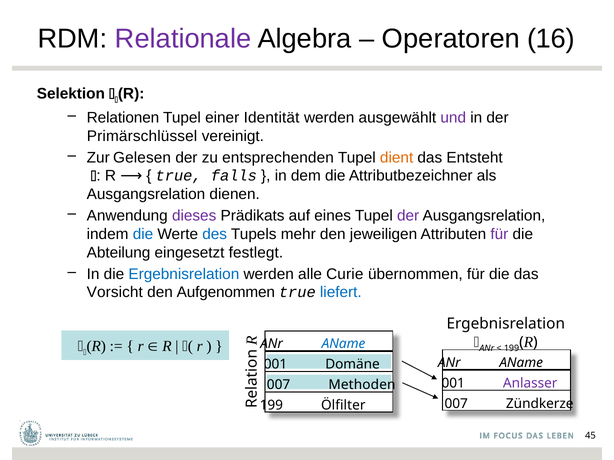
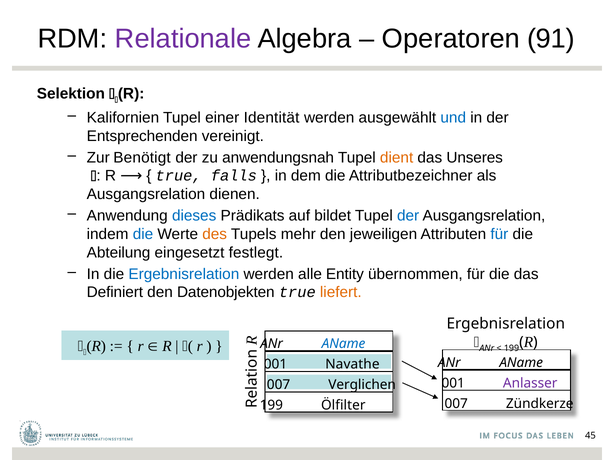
16: 16 -> 91
Relationen: Relationen -> Kalifornien
und colour: purple -> blue
Primärschlüssel: Primärschlüssel -> Entsprechenden
Gelesen: Gelesen -> Benötigt
entsprechenden: entsprechenden -> anwendungsnah
Entsteht: Entsteht -> Unseres
dieses colour: purple -> blue
eines: eines -> bildet
der at (408, 216) colour: purple -> blue
des colour: blue -> orange
für at (499, 234) colour: purple -> blue
Curie: Curie -> Entity
Vorsicht: Vorsicht -> Definiert
Aufgenommen: Aufgenommen -> Datenobjekten
liefert colour: blue -> orange
Domäne: Domäne -> Navathe
Methoden: Methoden -> Verglichen
